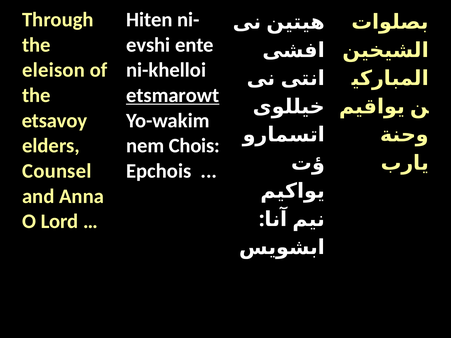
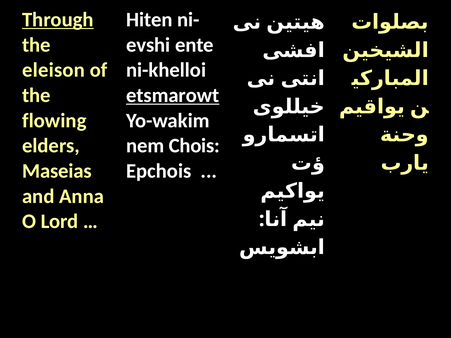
Through underline: none -> present
etsavoy: etsavoy -> flowing
Counsel: Counsel -> Maseias
